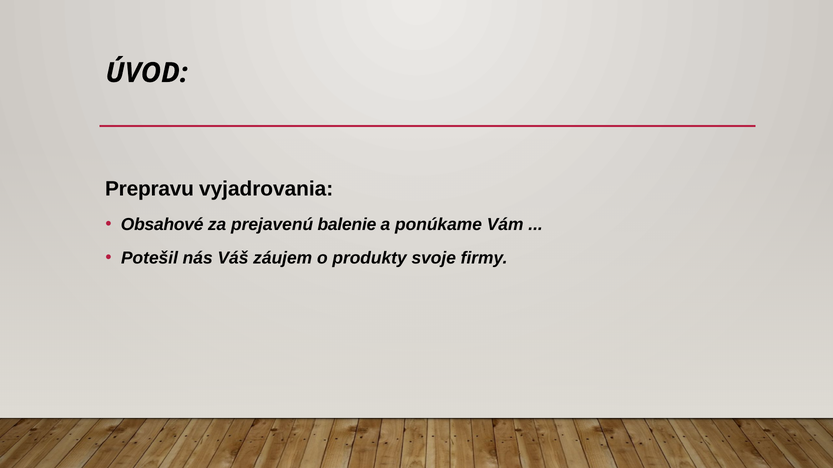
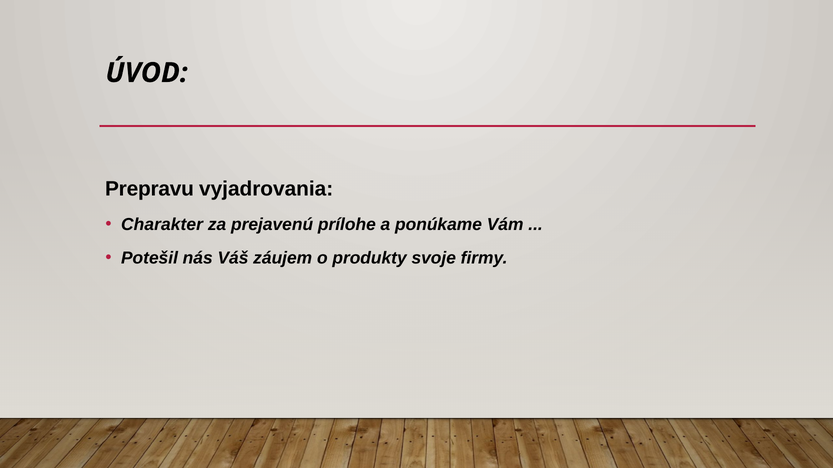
Obsahové: Obsahové -> Charakter
balenie: balenie -> prílohe
